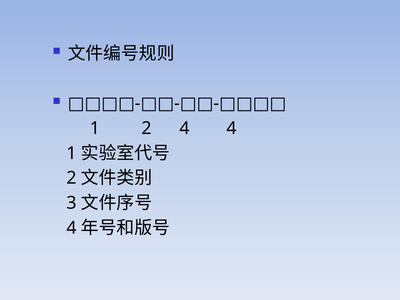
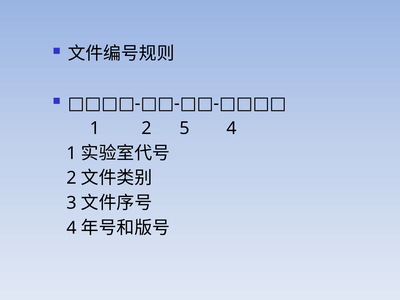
2 4: 4 -> 5
